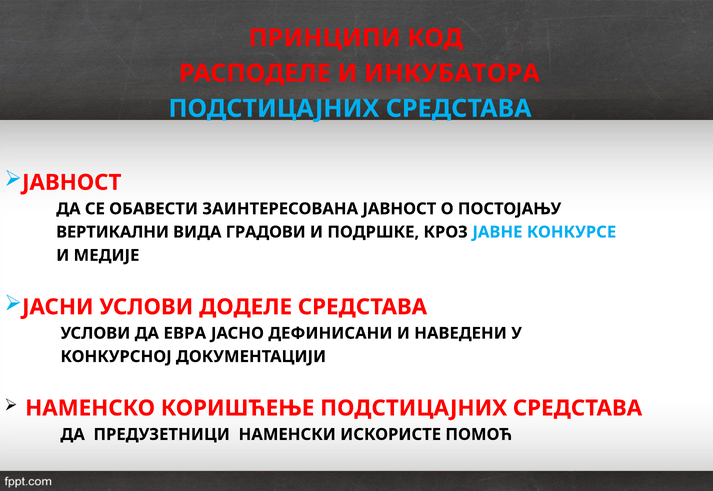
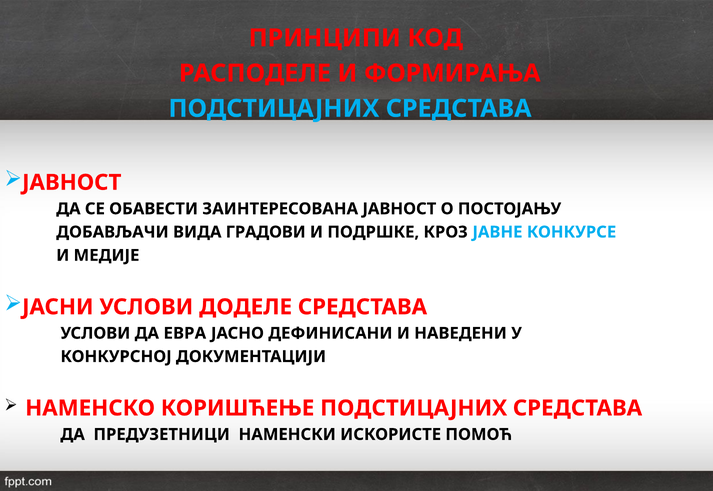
ИНКУБАТОРА: ИНКУБАТОРА -> ФОРМИРАЊА
ВЕРТИКАЛНИ: ВЕРТИКАЛНИ -> ДОБАВЉАЧИ
